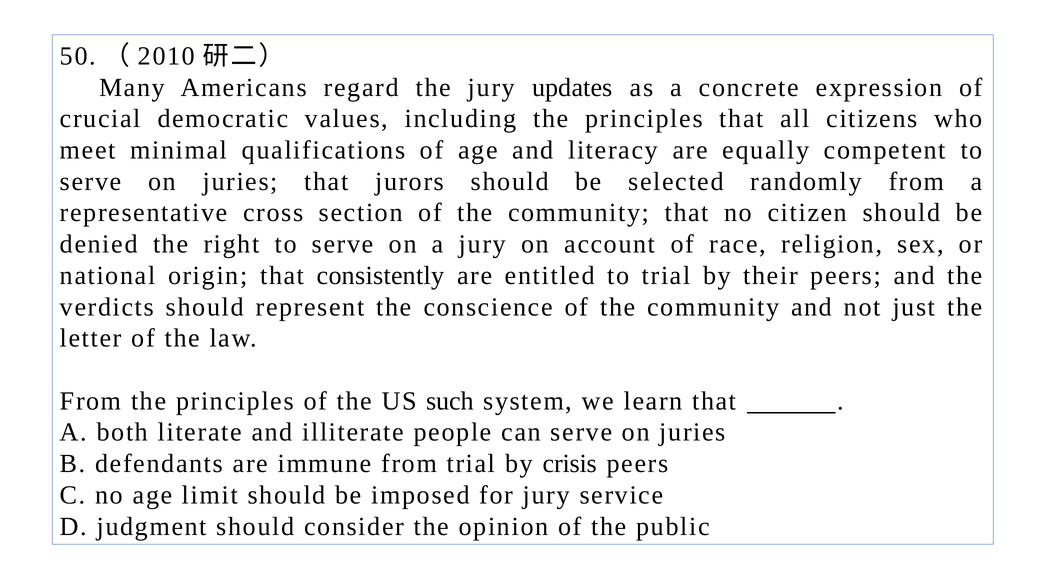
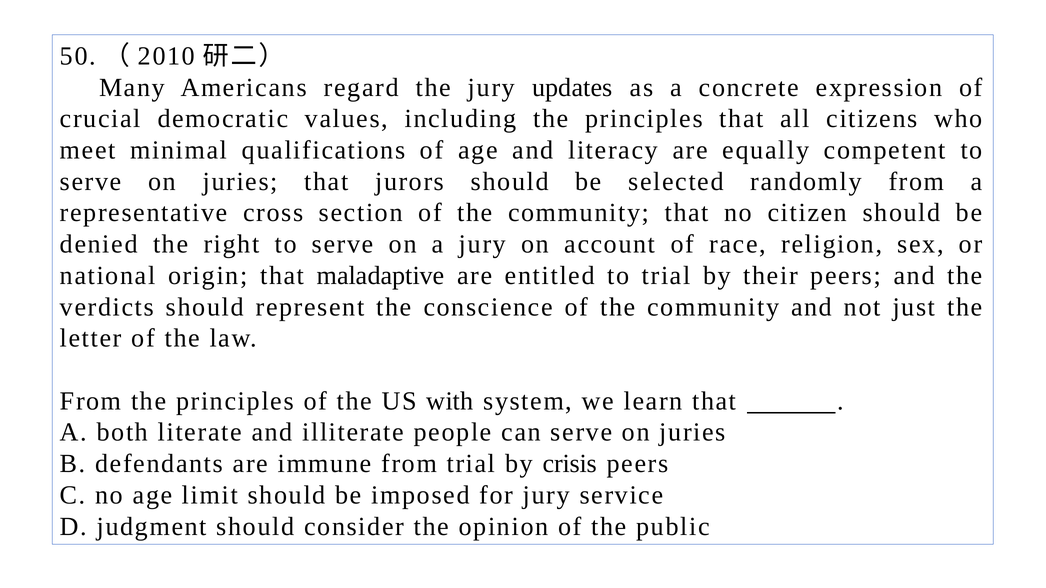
consistently: consistently -> maladaptive
such: such -> with
